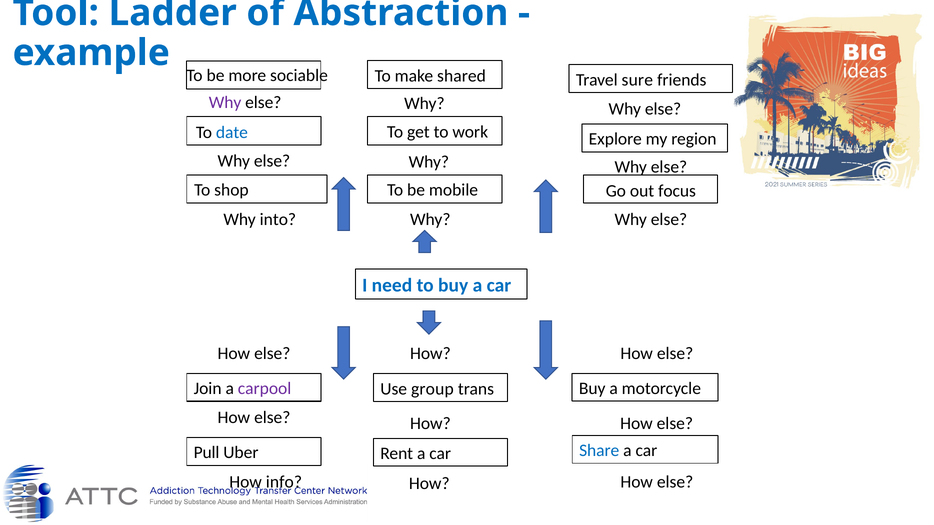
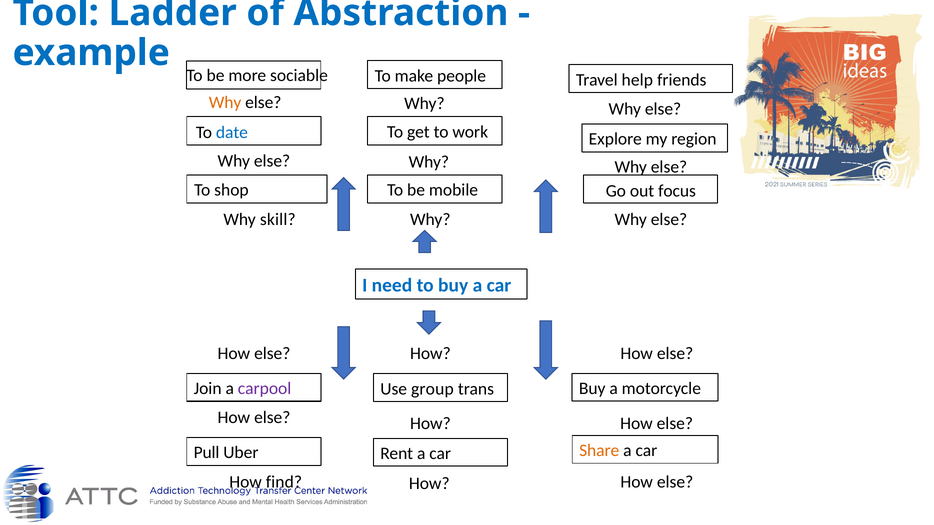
shared: shared -> people
sure: sure -> help
Why at (225, 103) colour: purple -> orange
into: into -> skill
Share colour: blue -> orange
info: info -> find
